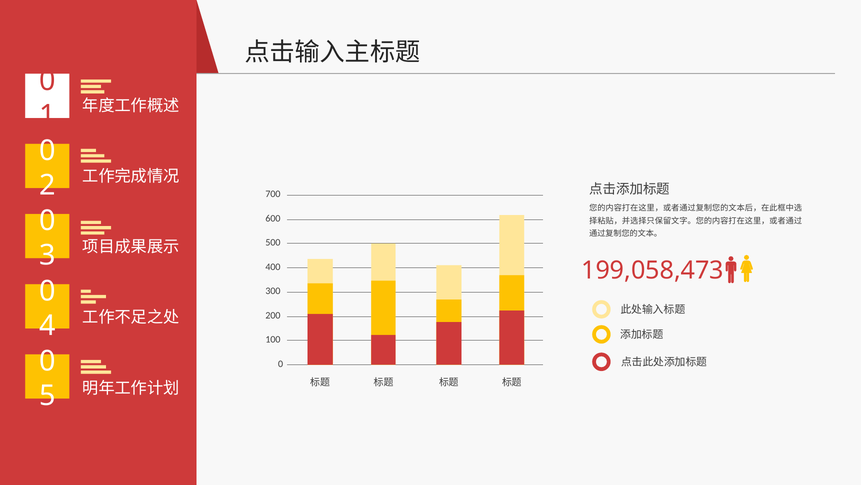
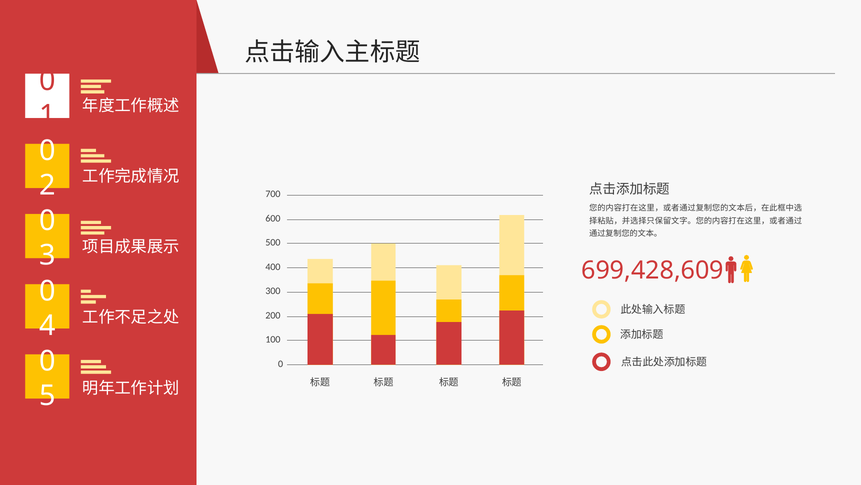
199,058,473: 199,058,473 -> 699,428,609
